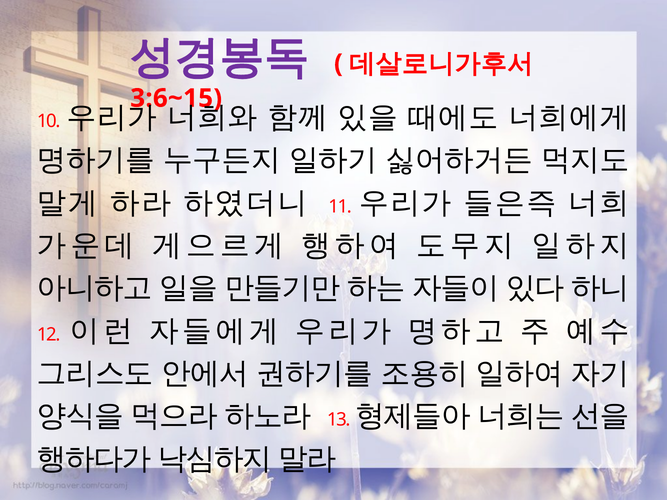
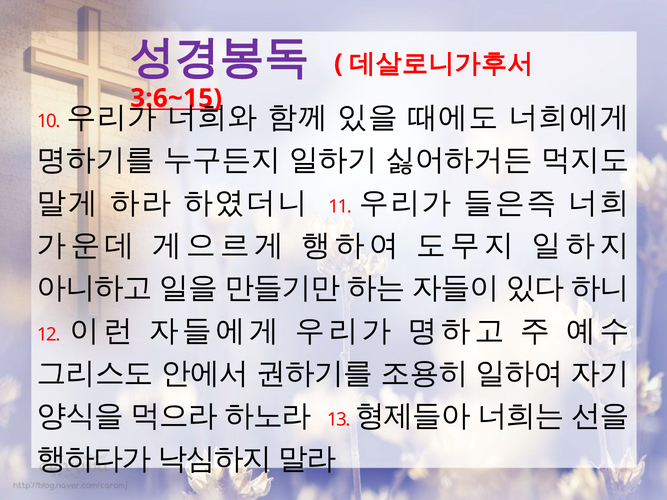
3:6~15 underline: none -> present
